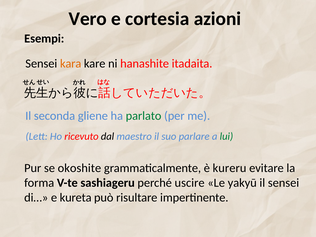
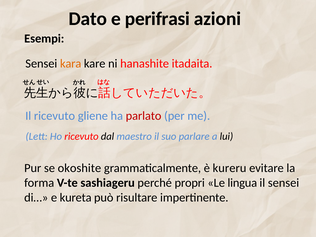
Vero: Vero -> Dato
cortesia: cortesia -> perifrasi
Il seconda: seconda -> ricevuto
parlato colour: green -> red
lui colour: green -> black
uscire: uscire -> propri
yakyū: yakyū -> lingua
